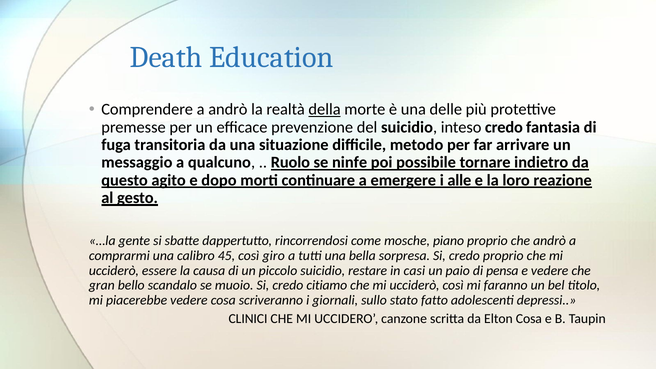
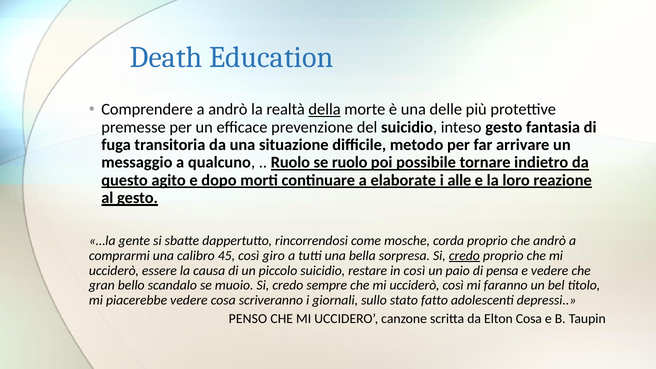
inteso credo: credo -> gesto
se ninfe: ninfe -> ruolo
emergere: emergere -> elaborate
piano: piano -> corda
credo at (464, 256) underline: none -> present
in casi: casi -> così
citiamo: citiamo -> sempre
CLINICI: CLINICI -> PENSO
